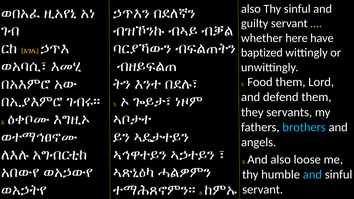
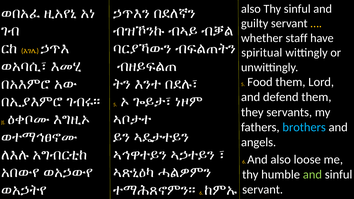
here: here -> staff
baptized: baptized -> spiritual
and at (312, 175) colour: light blue -> light green
